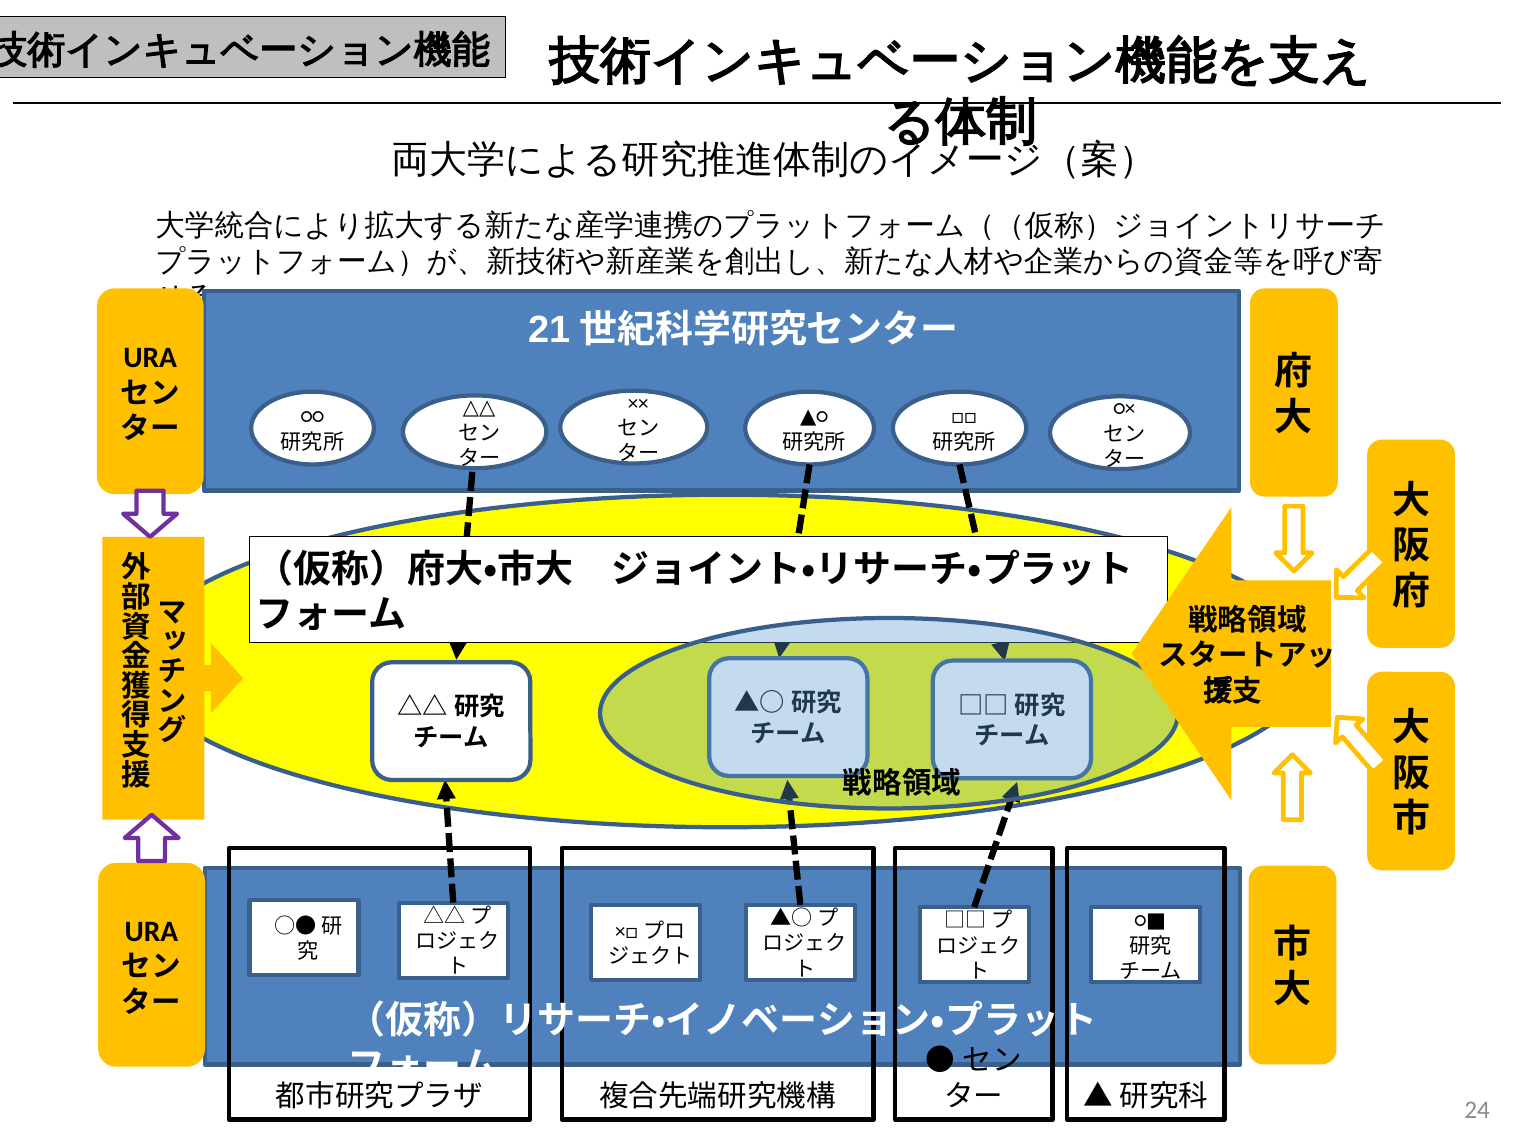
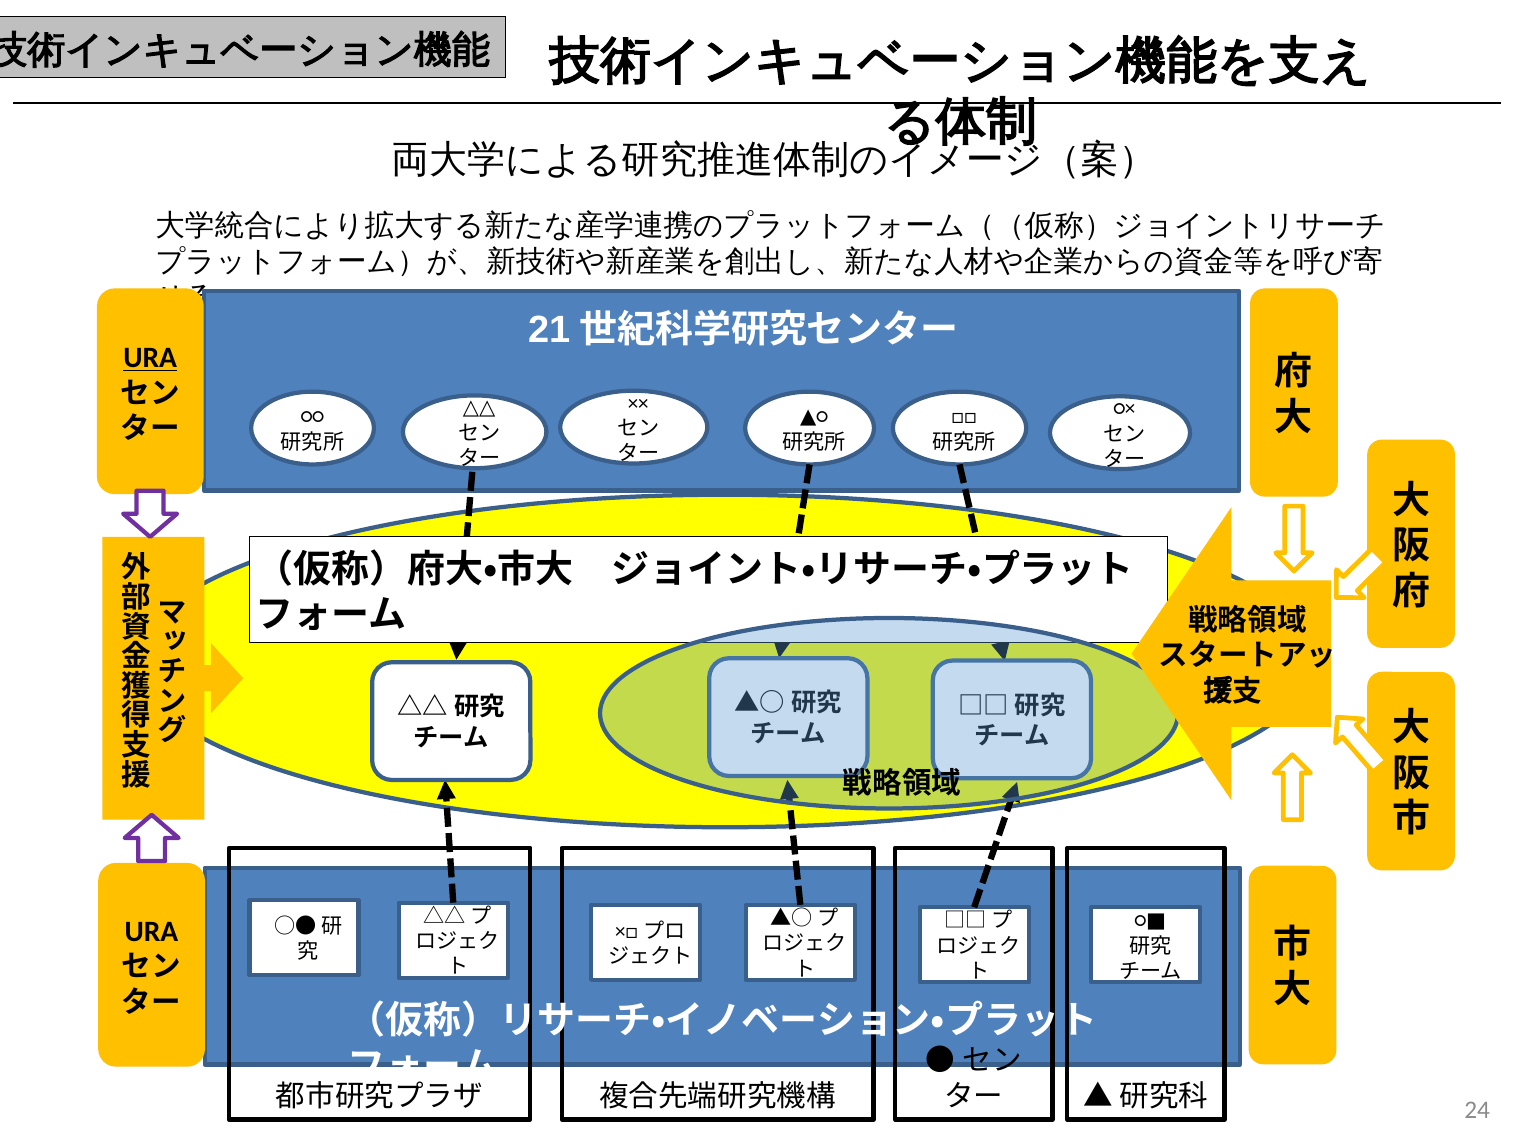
URA at (150, 358) underline: none -> present
